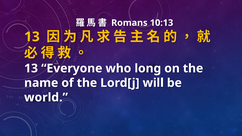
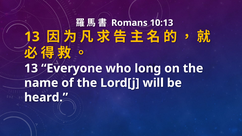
world: world -> heard
